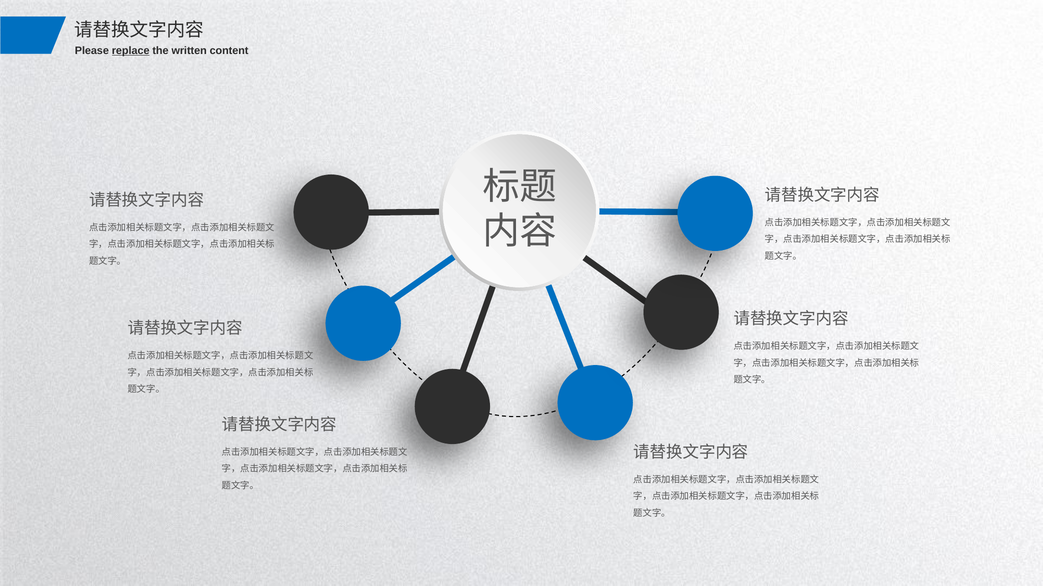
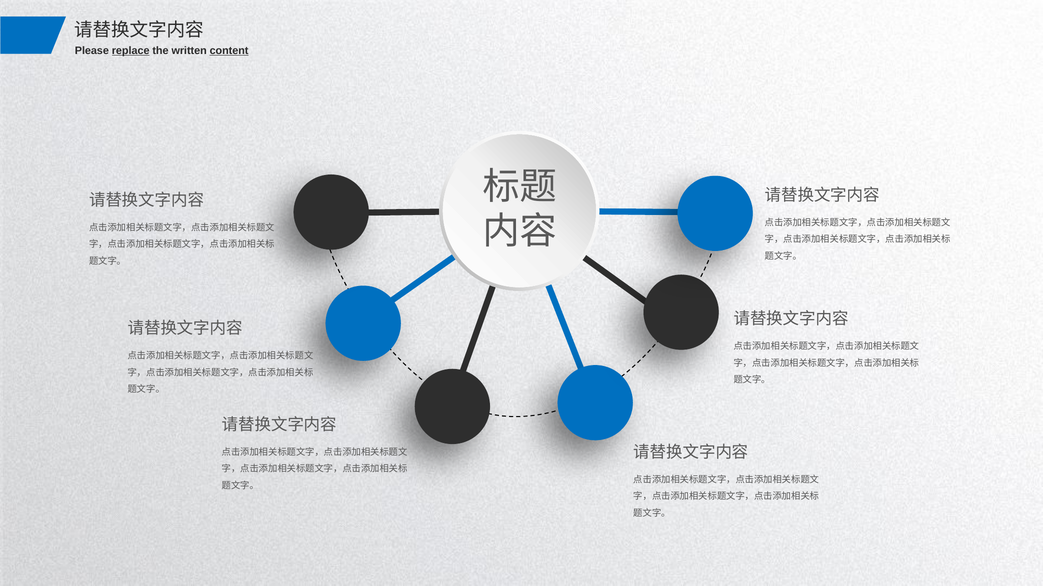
content underline: none -> present
